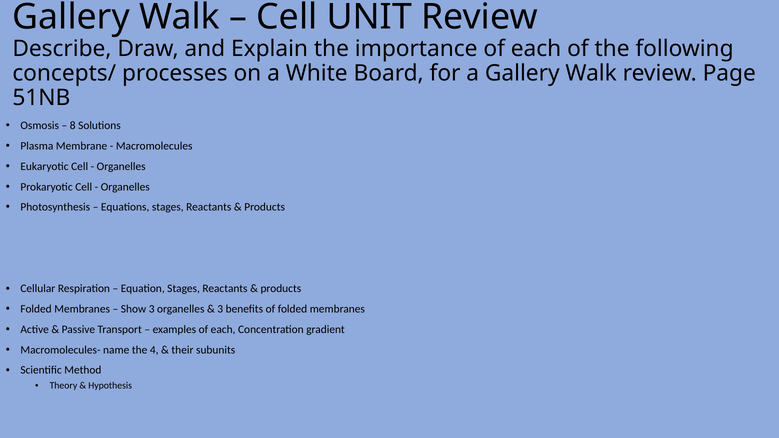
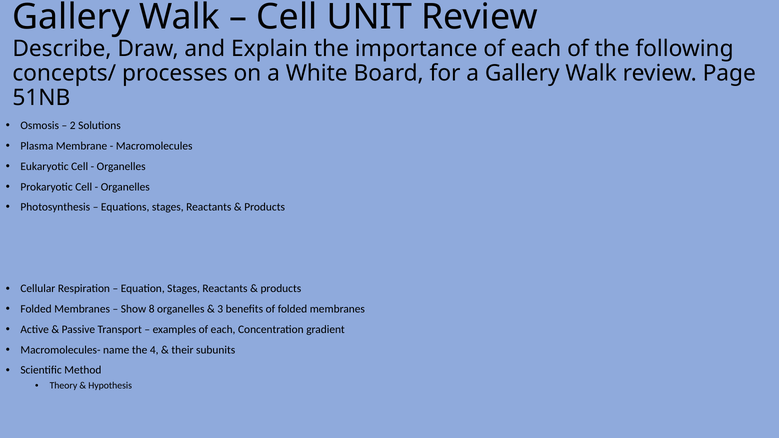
8: 8 -> 2
Show 3: 3 -> 8
